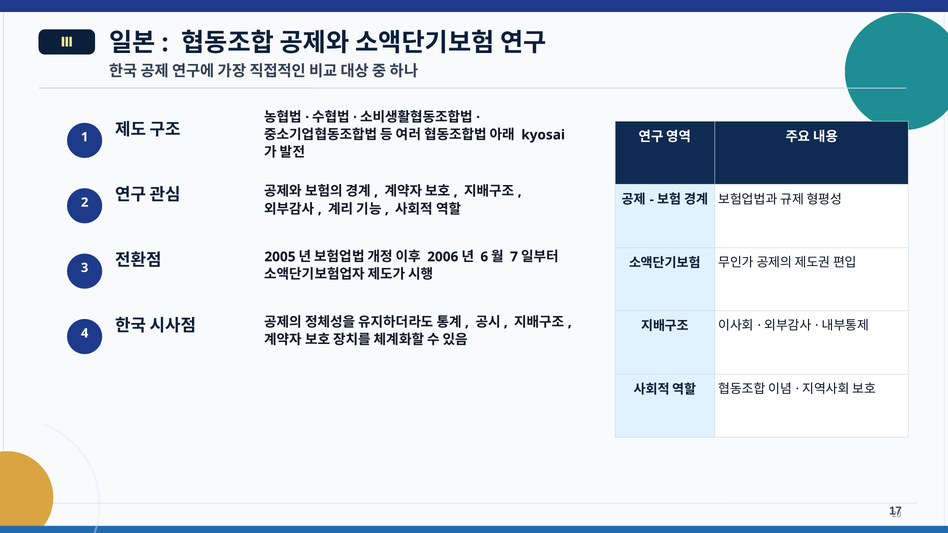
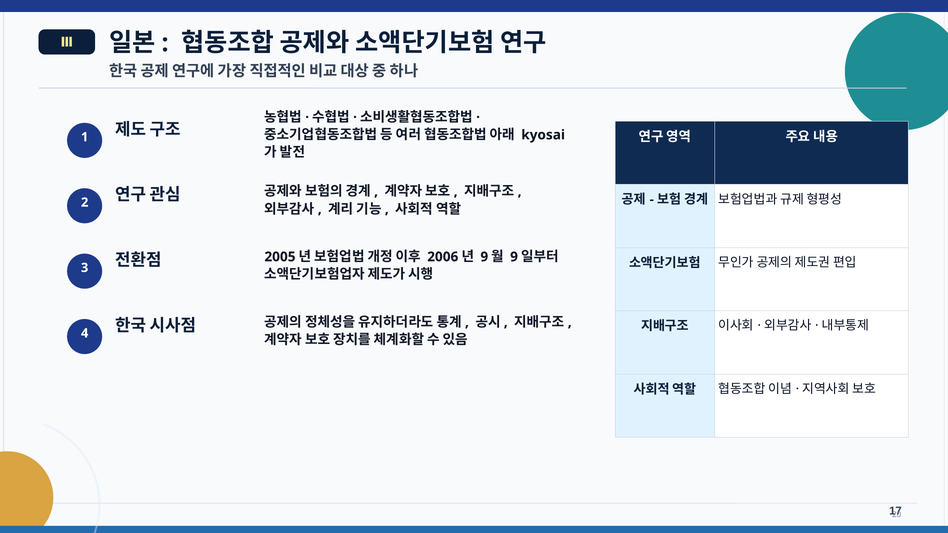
6 at (484, 257): 6 -> 9
7 at (514, 257): 7 -> 9
